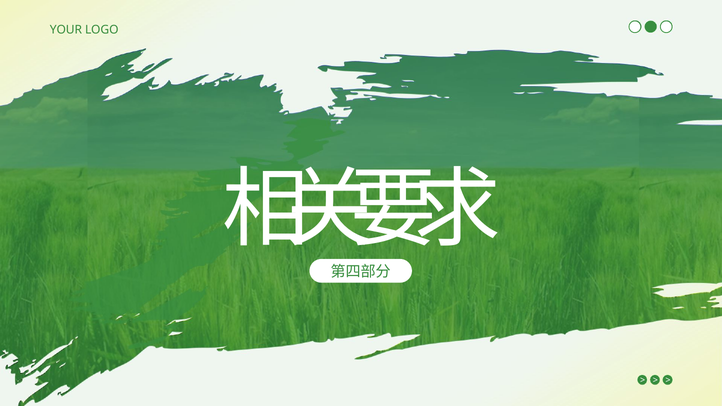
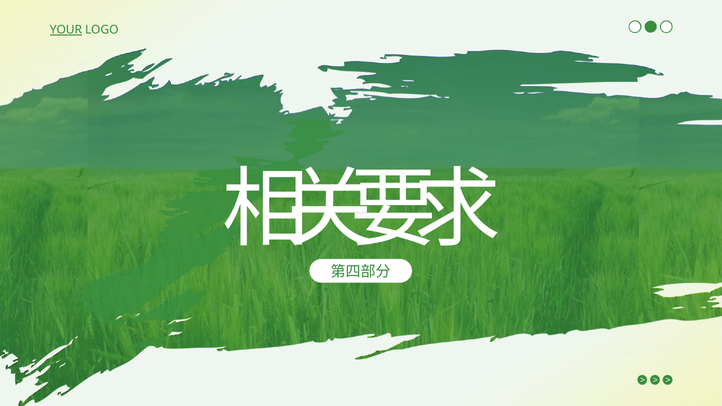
YOUR underline: none -> present
